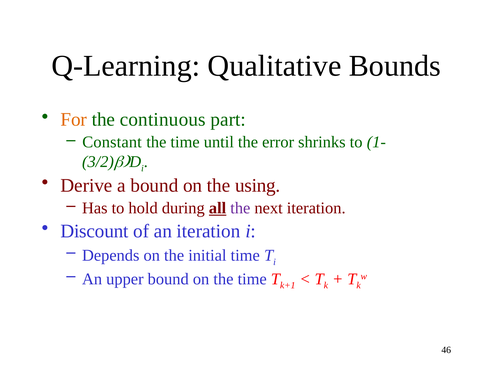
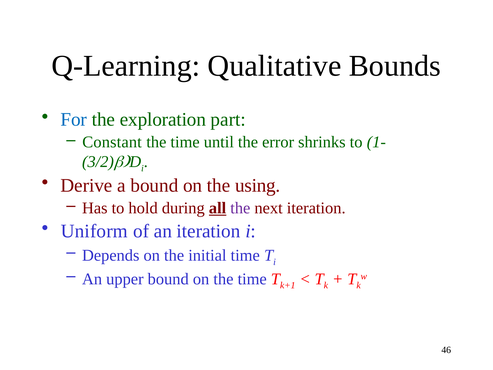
For colour: orange -> blue
continuous: continuous -> exploration
Discount: Discount -> Uniform
